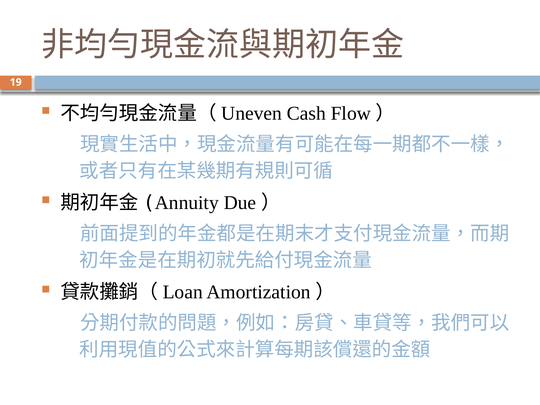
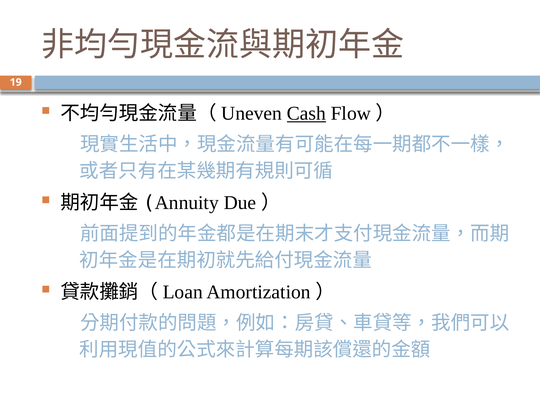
Cash underline: none -> present
